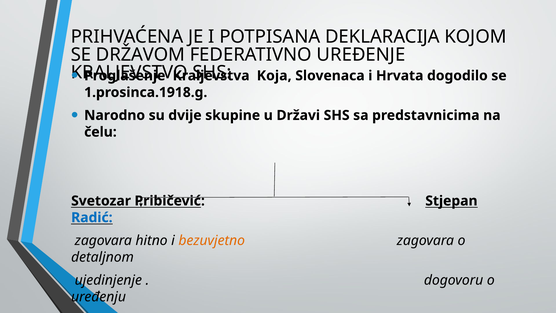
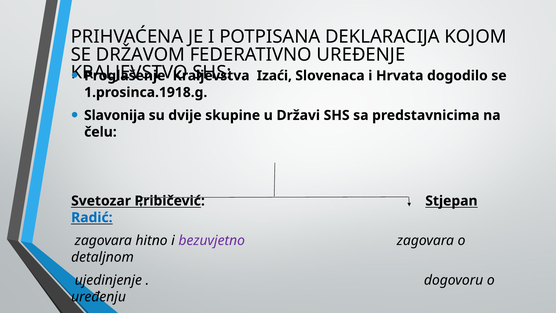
Koja: Koja -> Izaći
Narodno: Narodno -> Slavonija
bezuvjetno colour: orange -> purple
